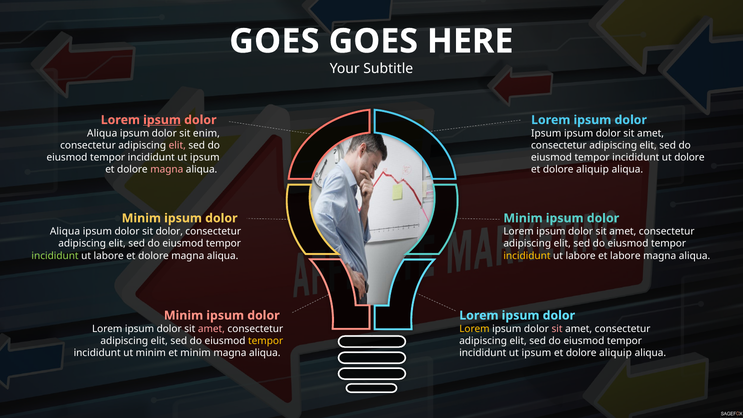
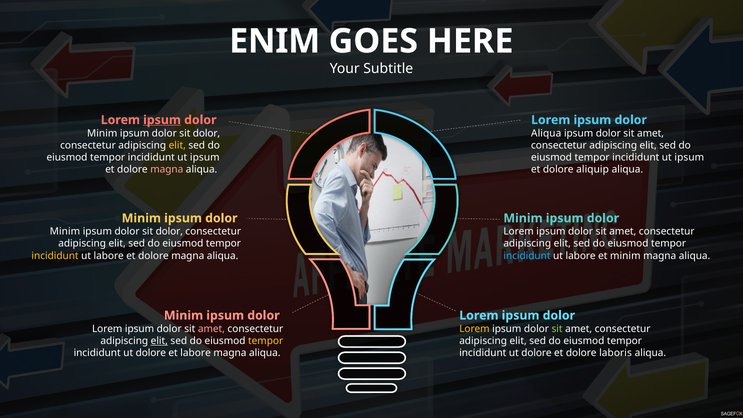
GOES at (274, 41): GOES -> ENIM
Aliqua at (102, 133): Aliqua -> Minim
enim at (206, 133): enim -> dolor
Ipsum at (546, 133): Ipsum -> Aliqua
elit at (177, 145) colour: pink -> yellow
dolore at (689, 157): dolore -> ipsum
Aliqua at (65, 231): Aliqua -> Minim
incididunt at (55, 256) colour: light green -> yellow
incididunt at (527, 256) colour: yellow -> light blue
et labore: labore -> minim
sit at (557, 329) colour: pink -> light green
elit at (159, 341) underline: none -> present
minim at (151, 353): minim -> dolore
et minim: minim -> labore
ipsum at (536, 353): ipsum -> dolore
aliquip at (616, 353): aliquip -> laboris
